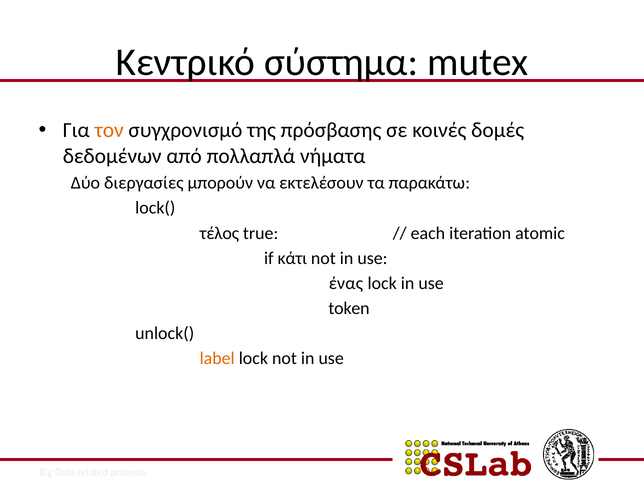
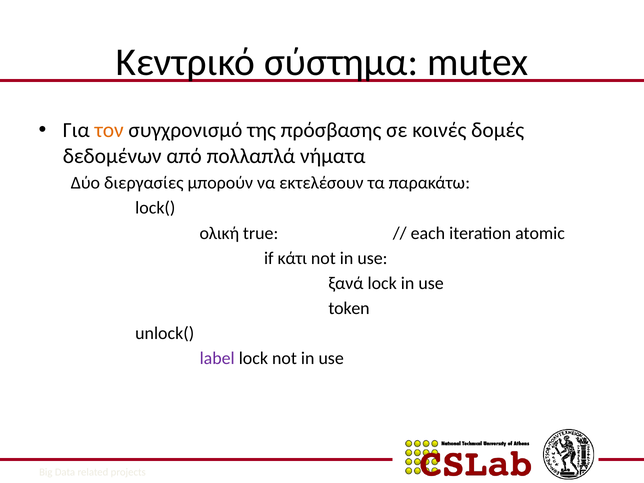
τέλος: τέλος -> ολική
ένας: ένας -> ξανά
label colour: orange -> purple
